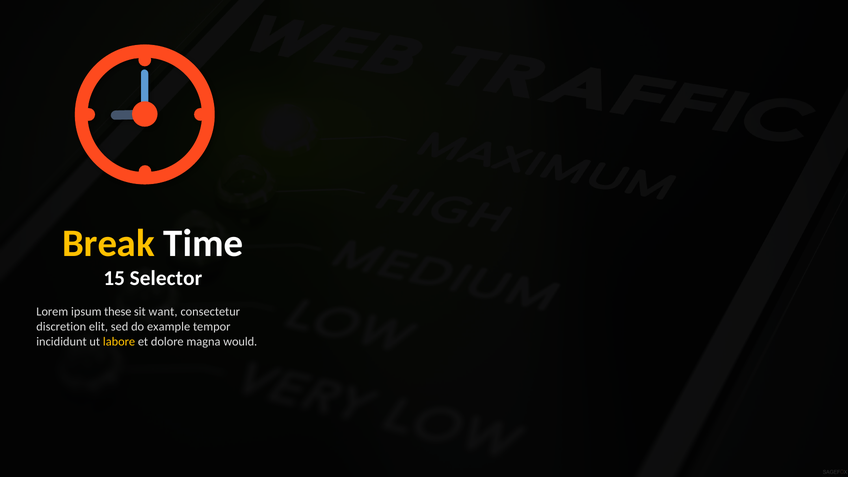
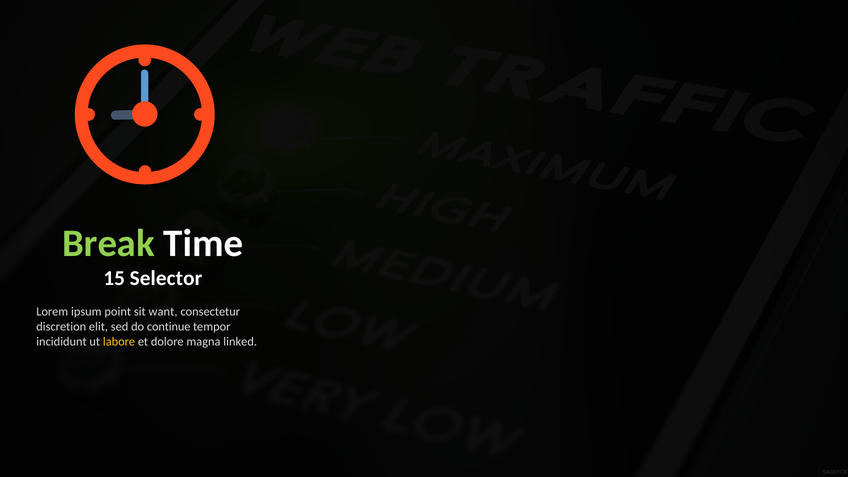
Break colour: yellow -> light green
these: these -> point
example: example -> continue
would: would -> linked
